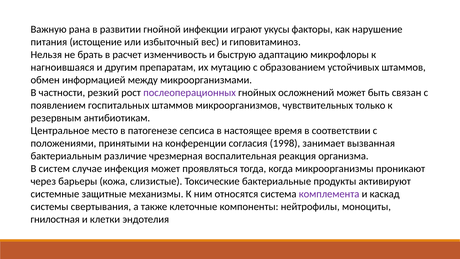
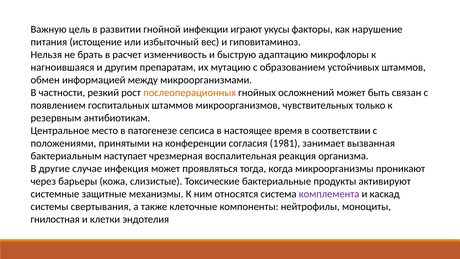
рана: рана -> цель
послеоперационных colour: purple -> orange
1998: 1998 -> 1981
различие: различие -> наступает
систем: систем -> другие
